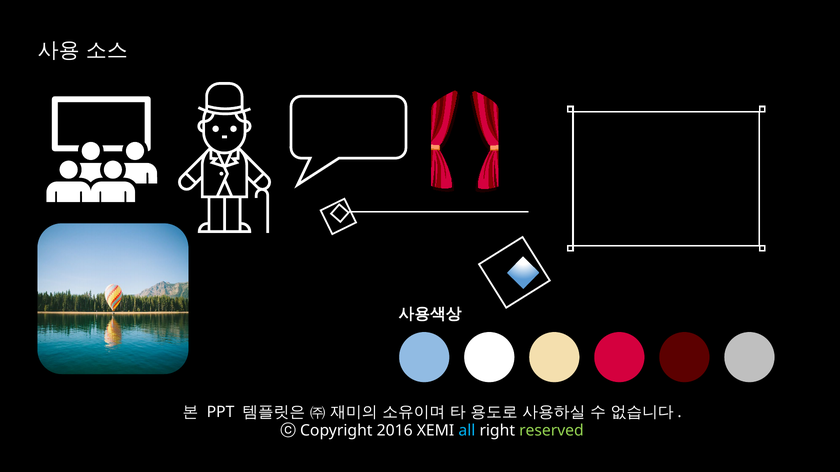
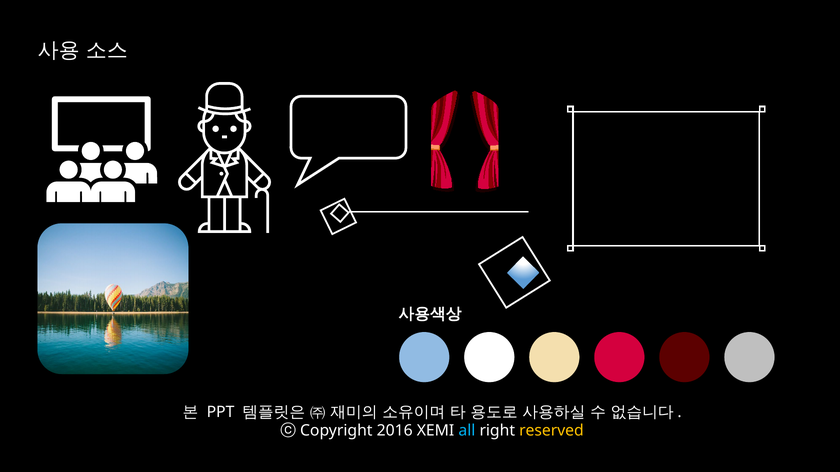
reserved colour: light green -> yellow
